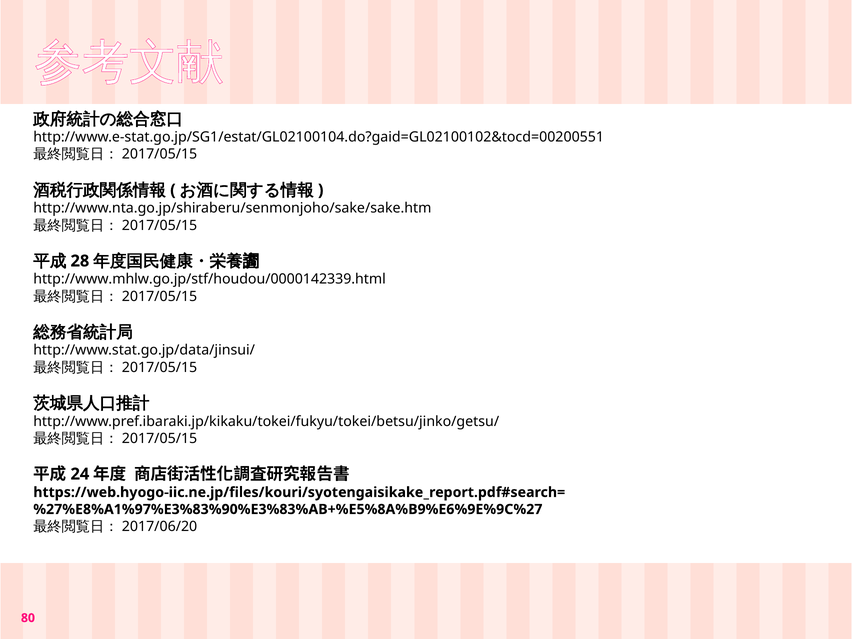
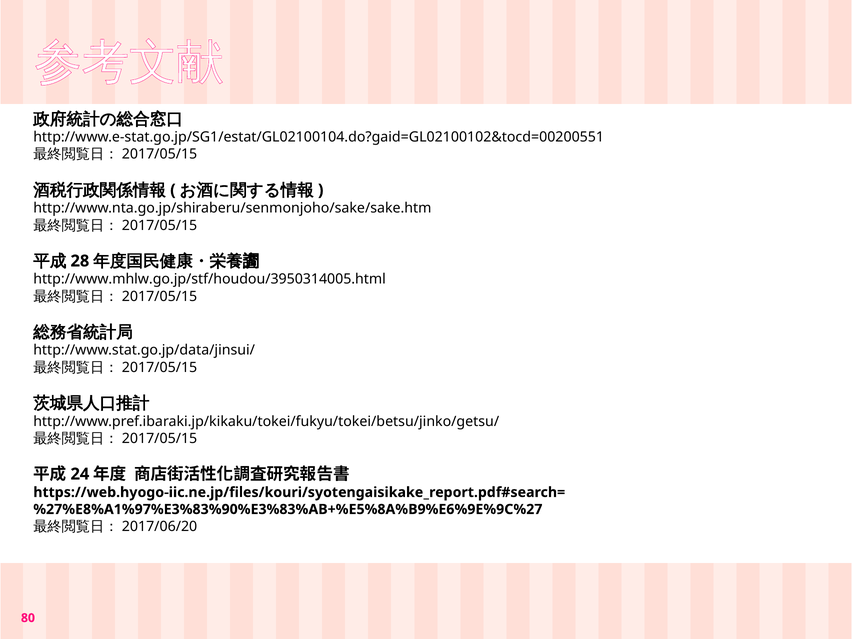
http://www.mhlw.go.jp/stf/houdou/0000142339.html: http://www.mhlw.go.jp/stf/houdou/0000142339.html -> http://www.mhlw.go.jp/stf/houdou/3950314005.html
